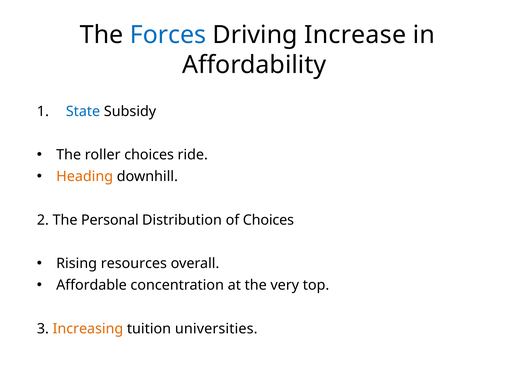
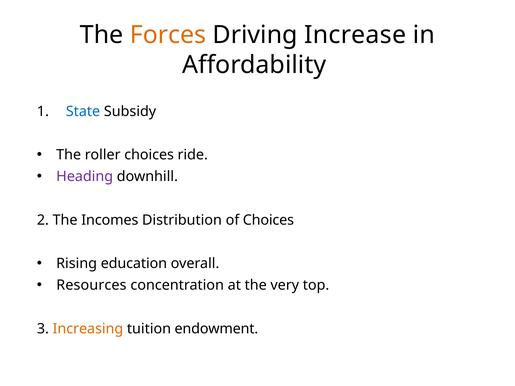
Forces colour: blue -> orange
Heading colour: orange -> purple
Personal: Personal -> Incomes
resources: resources -> education
Affordable: Affordable -> Resources
universities: universities -> endowment
